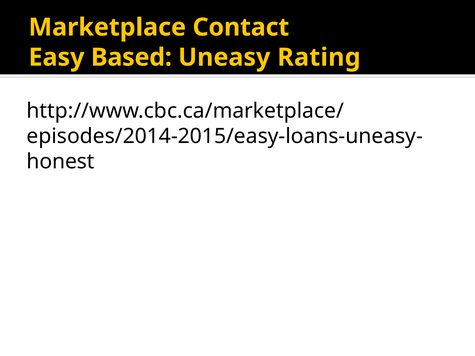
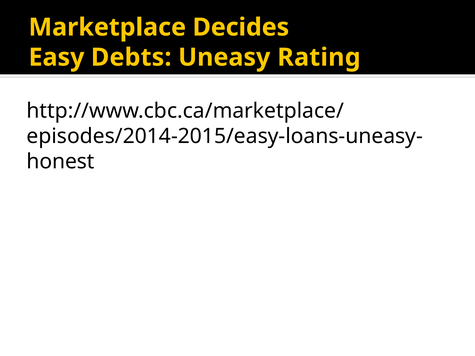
Contact: Contact -> Decides
Based: Based -> Debts
